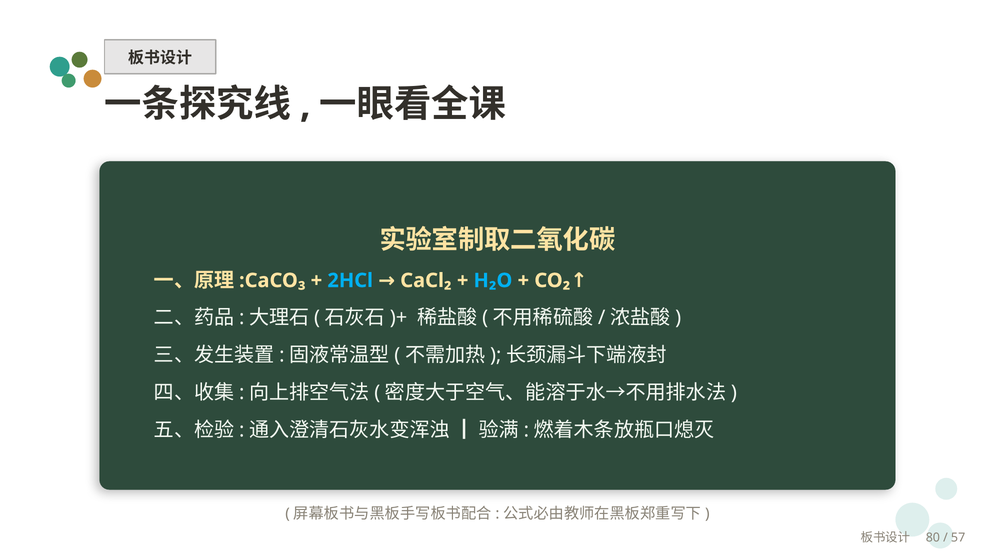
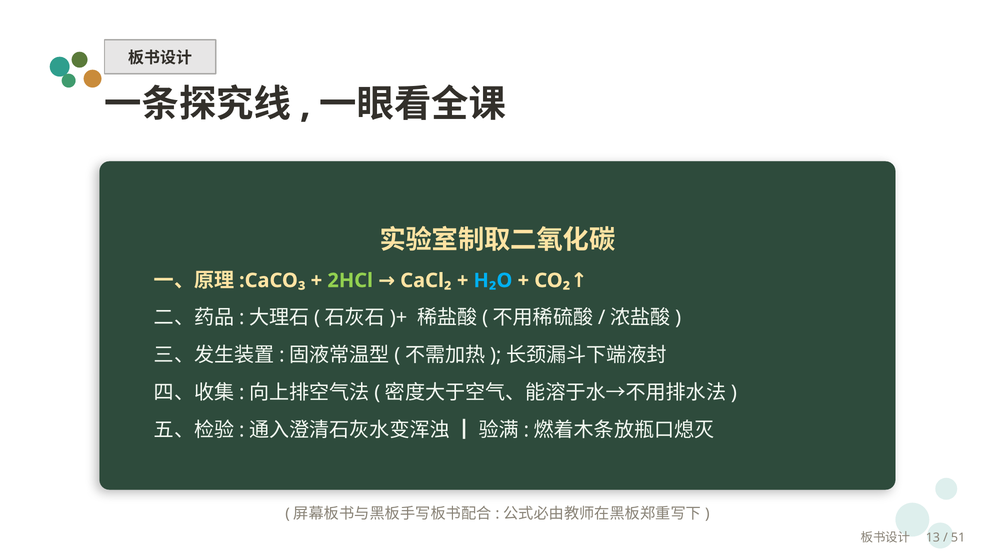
2HCl colour: light blue -> light green
80: 80 -> 13
57: 57 -> 51
